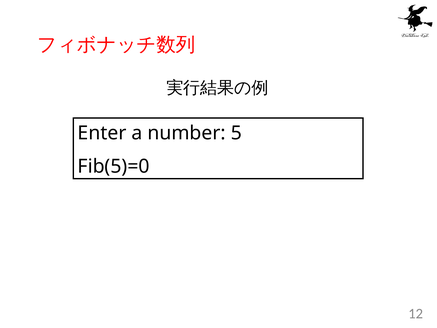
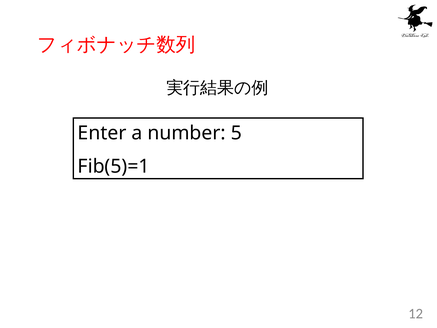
Fib(5)=0: Fib(5)=0 -> Fib(5)=1
